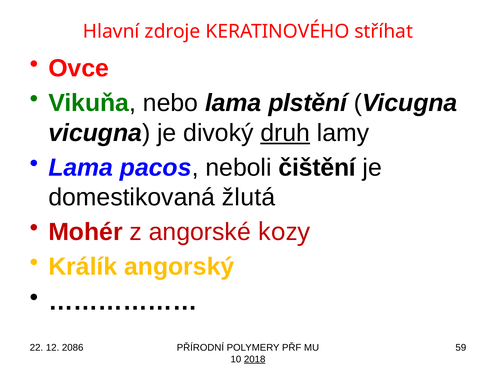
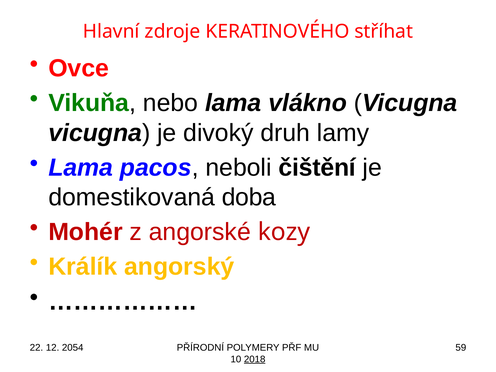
plstění: plstění -> vlákno
druh underline: present -> none
žlutá: žlutá -> doba
2086: 2086 -> 2054
